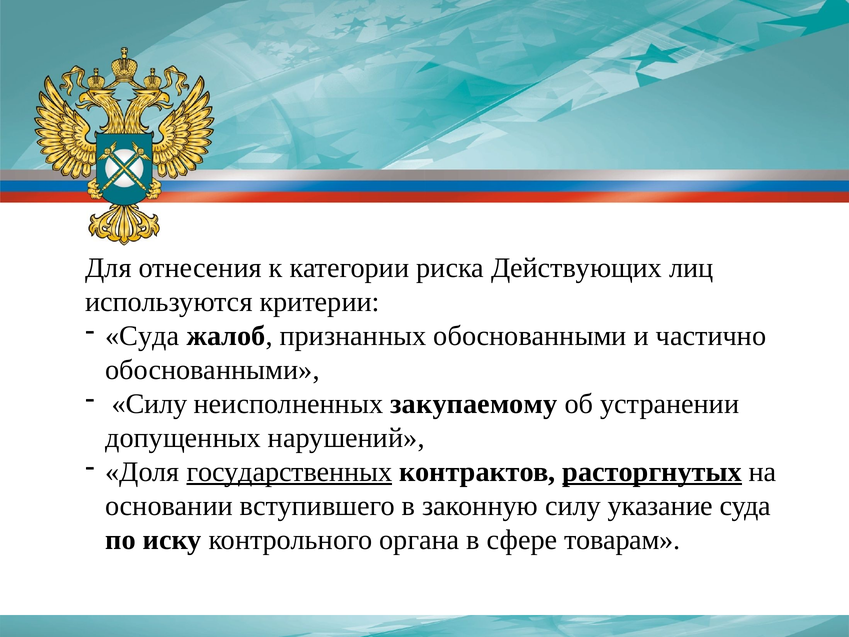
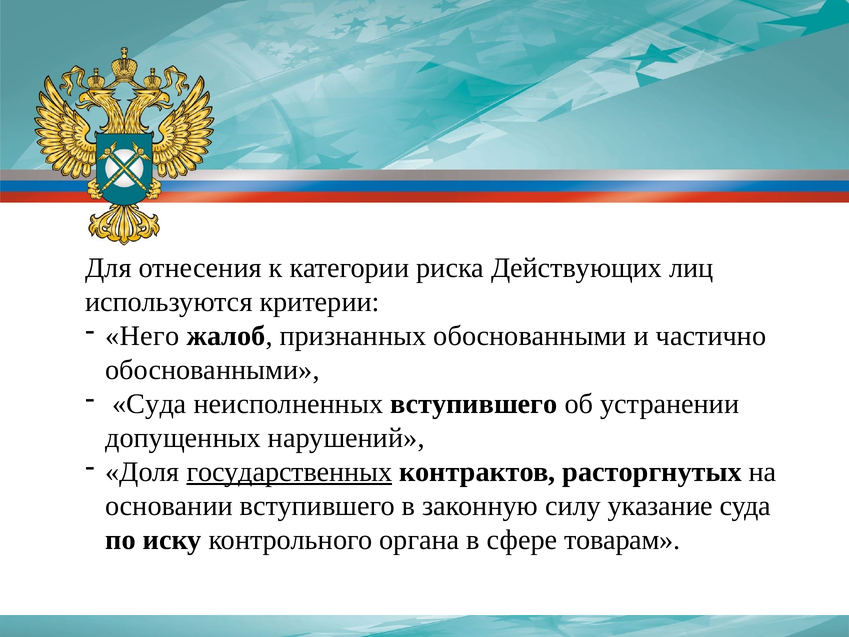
Суда at (142, 336): Суда -> Него
Силу at (150, 404): Силу -> Суда
неисполненных закупаемому: закупаемому -> вступившего
расторгнутых underline: present -> none
